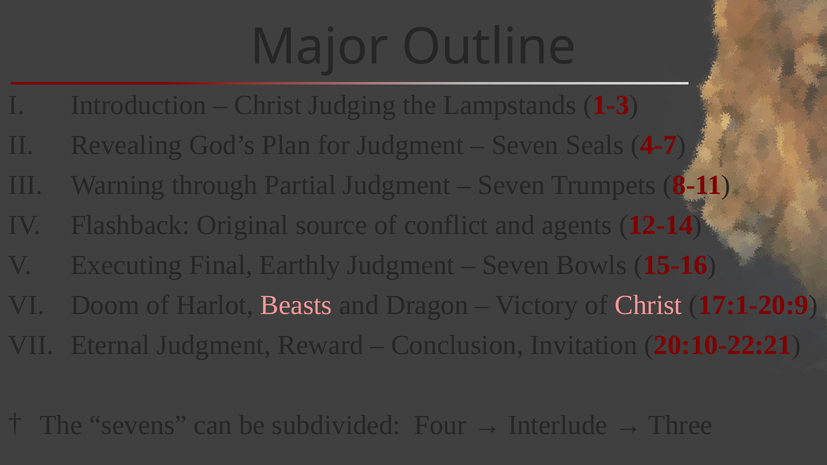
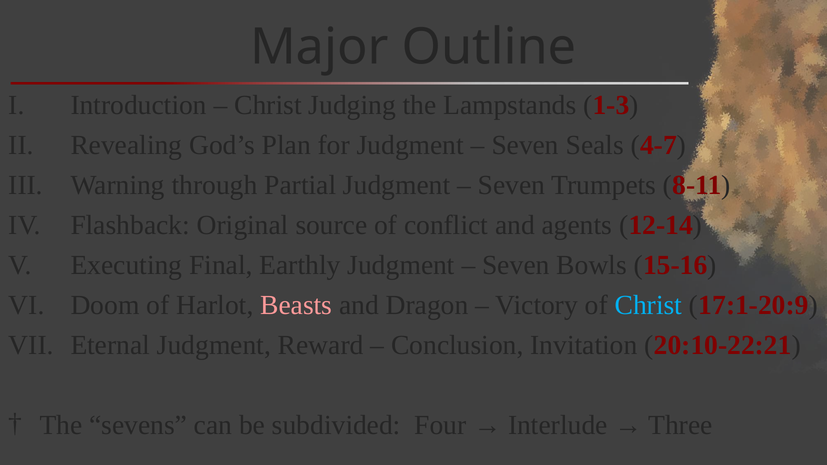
Christ at (648, 305) colour: pink -> light blue
